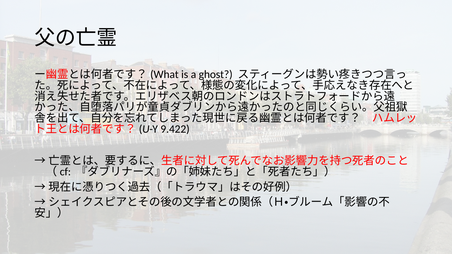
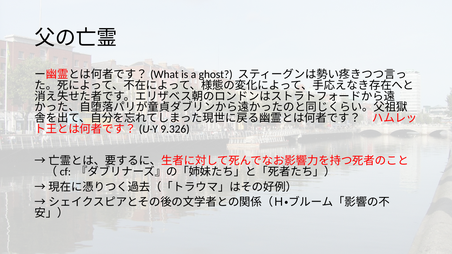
9.422: 9.422 -> 9.326
